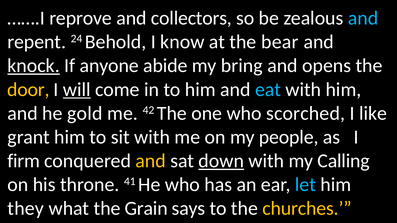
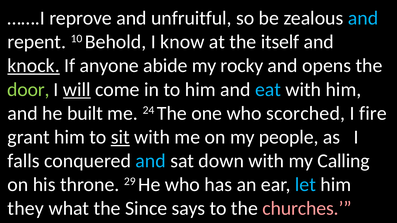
collectors: collectors -> unfruitful
24: 24 -> 10
bear: bear -> itself
bring: bring -> rocky
door colour: yellow -> light green
gold: gold -> built
42: 42 -> 24
like: like -> fire
sit underline: none -> present
firm: firm -> falls
and at (151, 161) colour: yellow -> light blue
down underline: present -> none
41: 41 -> 29
Grain: Grain -> Since
churches colour: yellow -> pink
